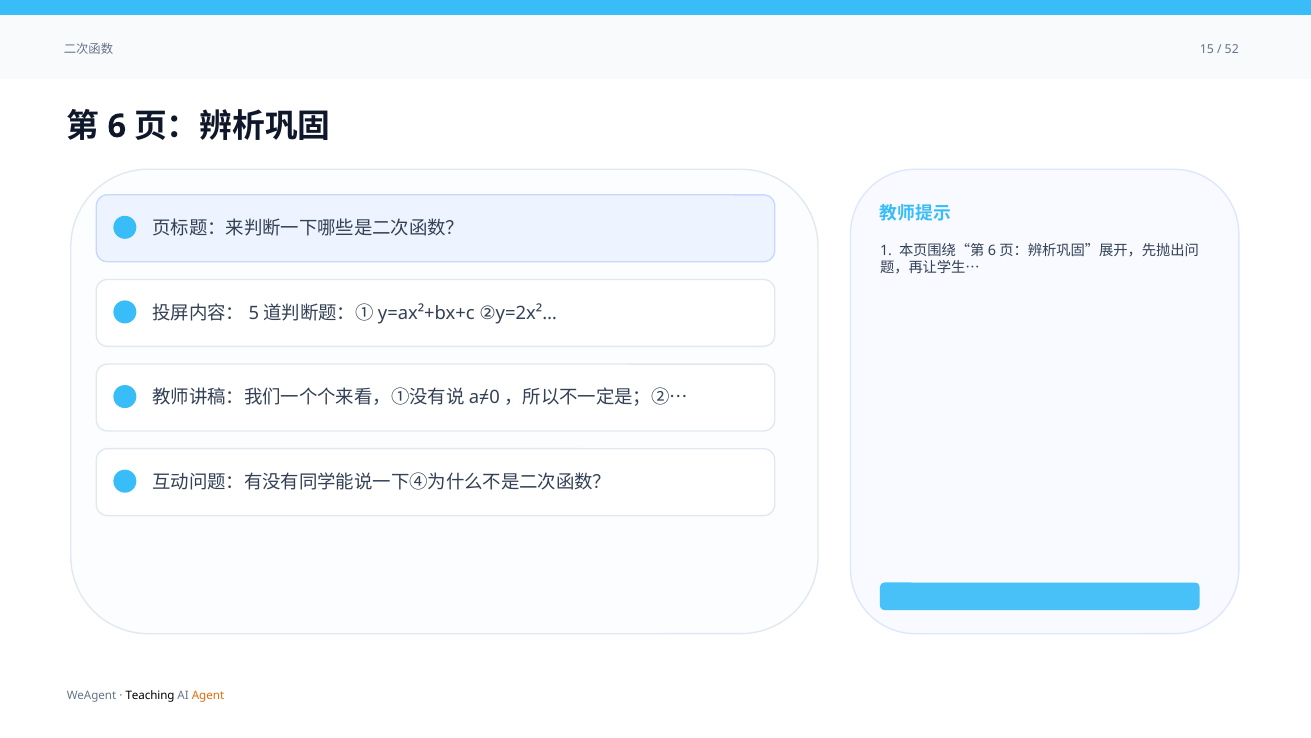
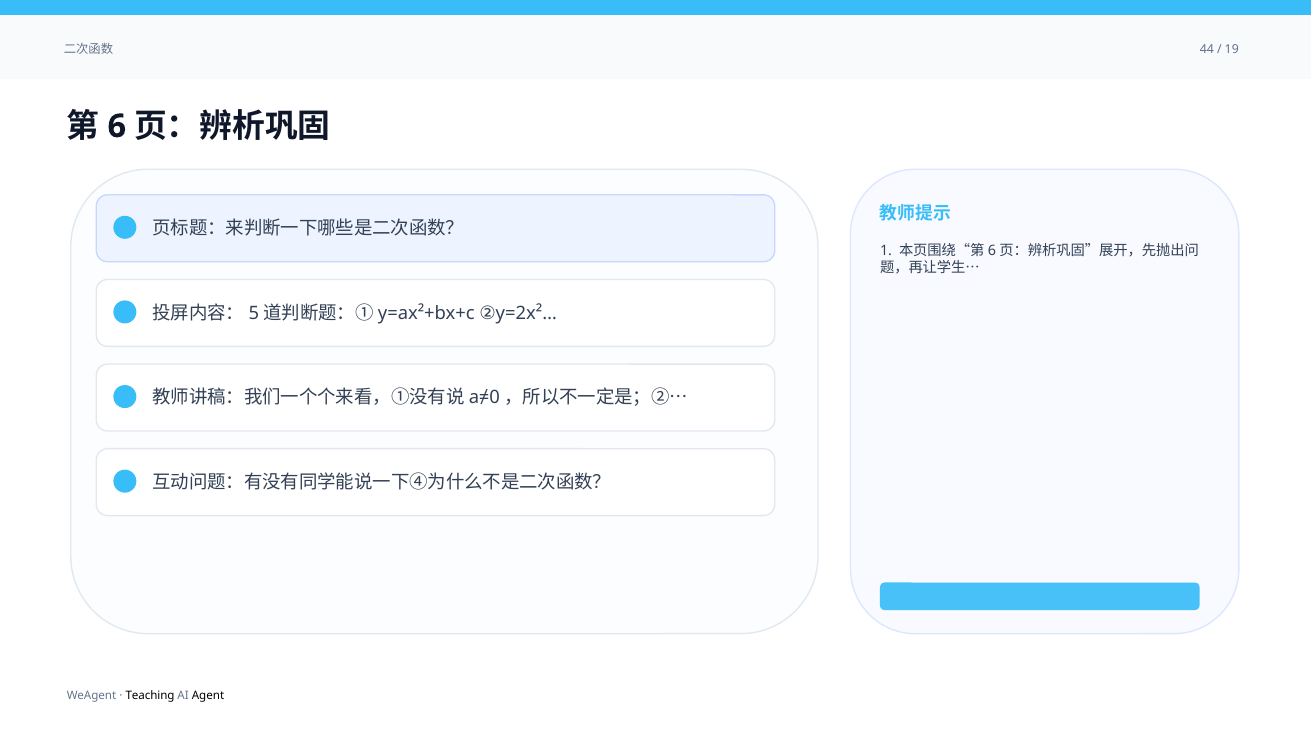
15: 15 -> 44
52: 52 -> 19
Agent colour: orange -> black
